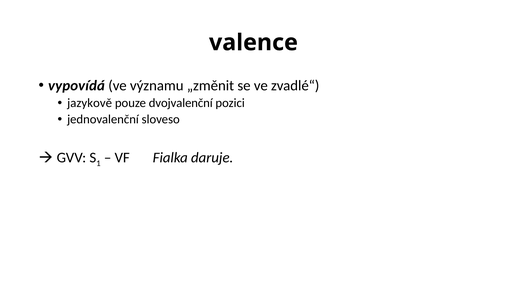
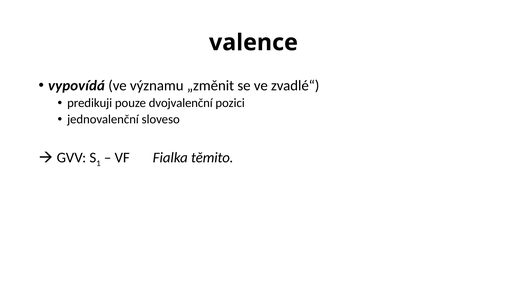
jazykově: jazykově -> predikuji
daruje: daruje -> těmito
